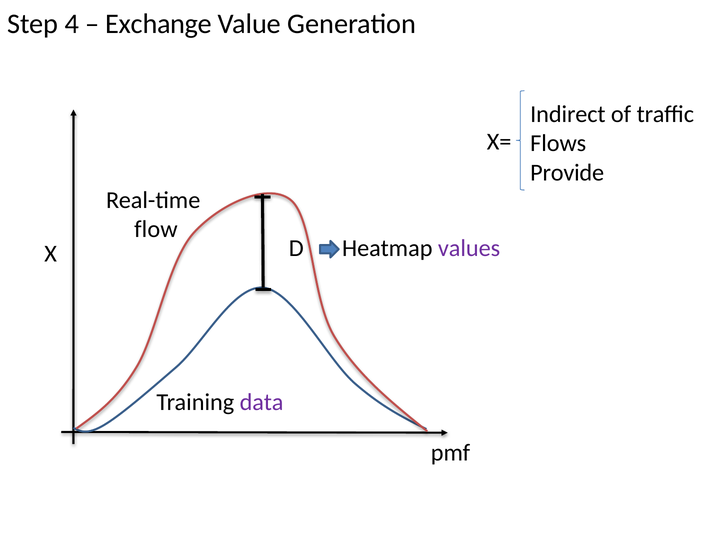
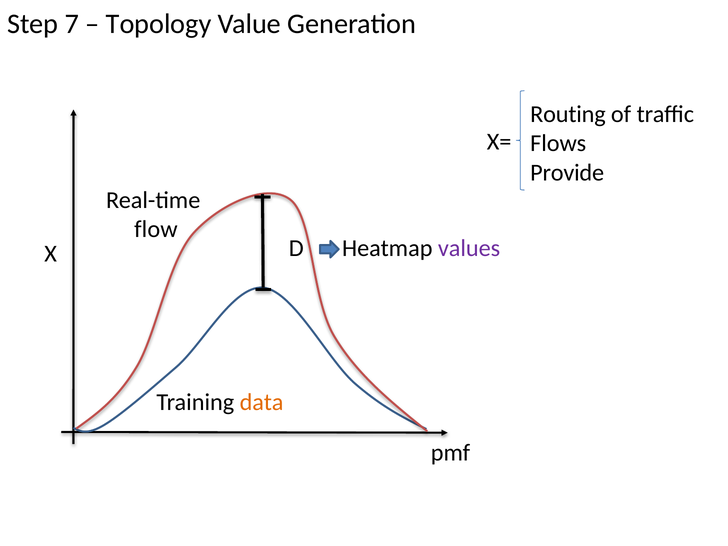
4: 4 -> 7
Exchange: Exchange -> Topology
Indirect: Indirect -> Routing
data colour: purple -> orange
